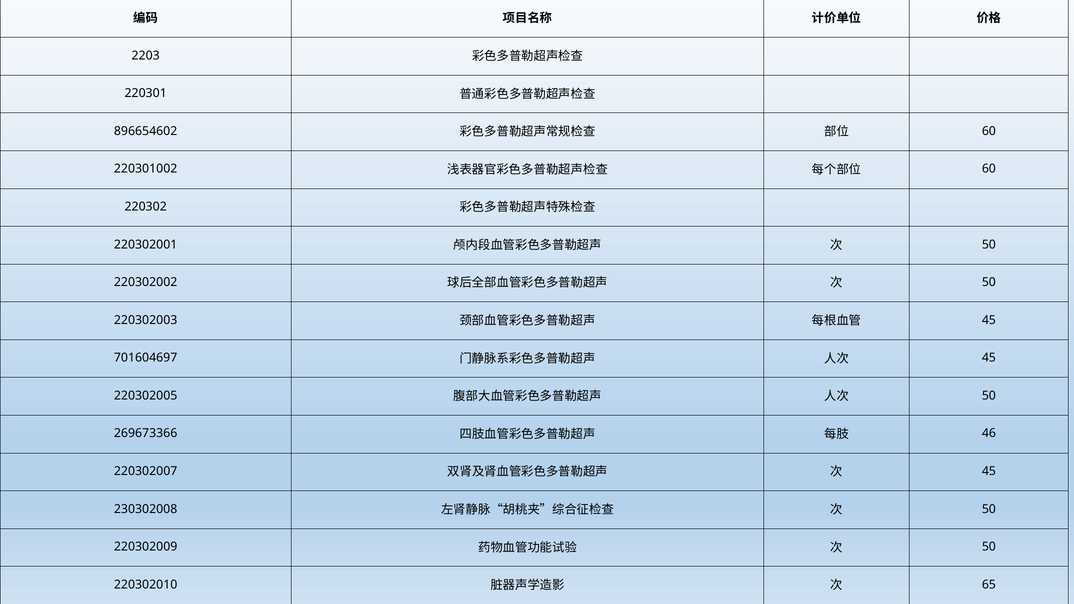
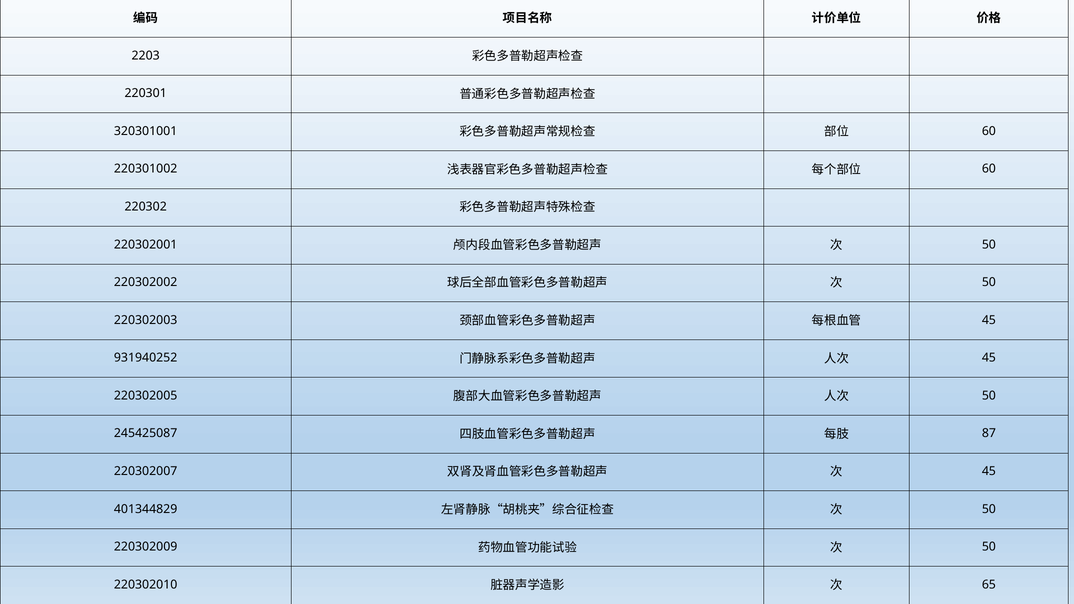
896654602: 896654602 -> 320301001
701604697: 701604697 -> 931940252
269673366: 269673366 -> 245425087
46: 46 -> 87
230302008: 230302008 -> 401344829
